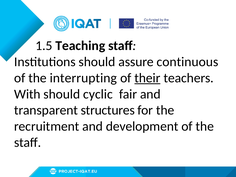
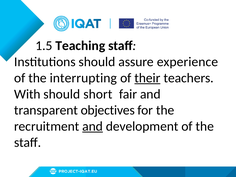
continuous: continuous -> experience
cyclic: cyclic -> short
structures: structures -> objectives
and at (93, 126) underline: none -> present
